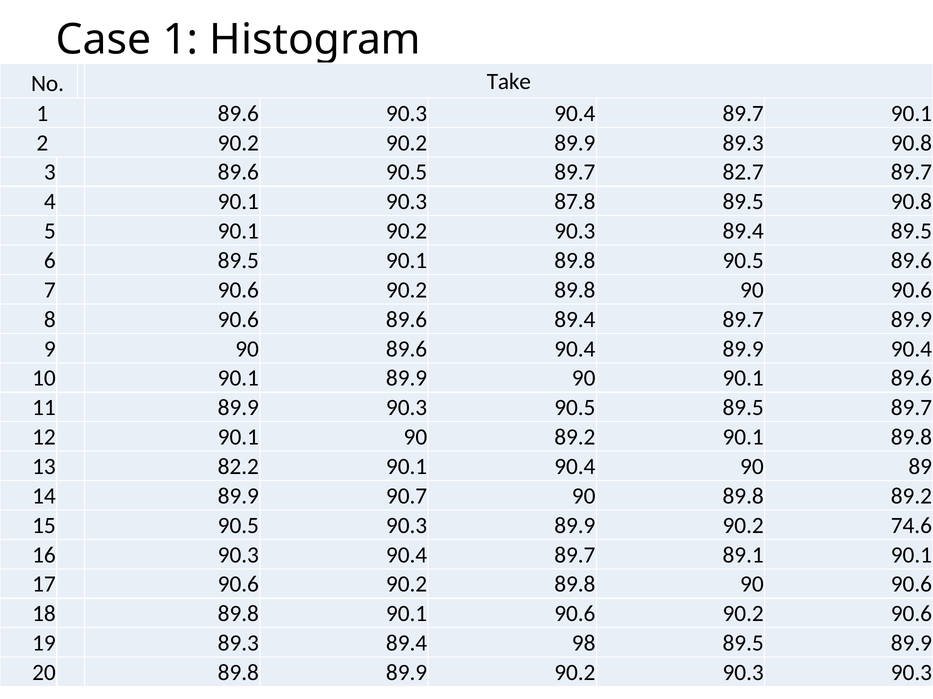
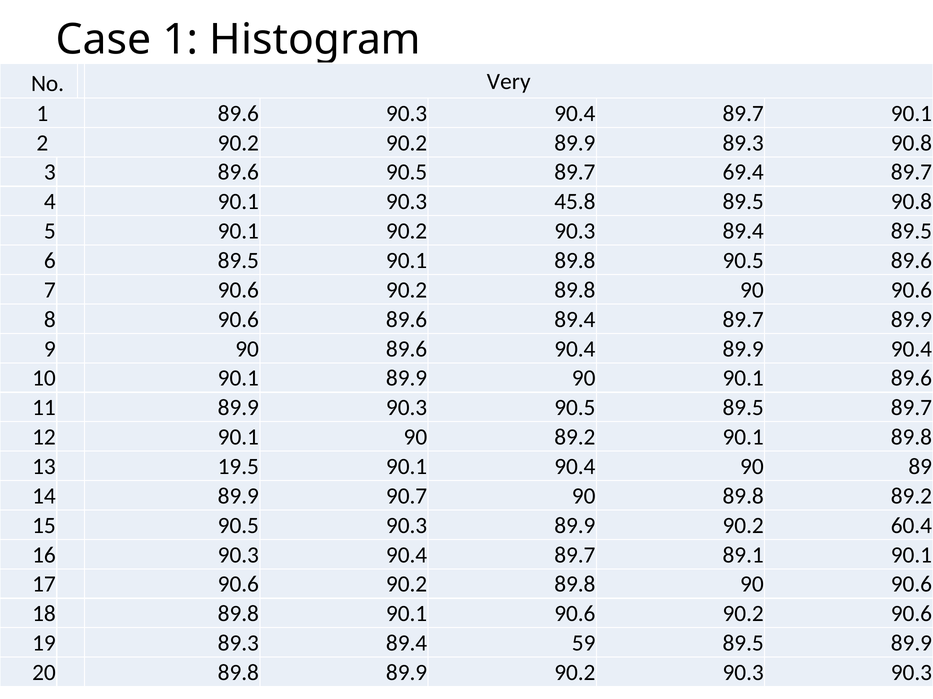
Take: Take -> Very
82.7: 82.7 -> 69.4
87.8: 87.8 -> 45.8
82.2: 82.2 -> 19.5
74.6: 74.6 -> 60.4
98: 98 -> 59
